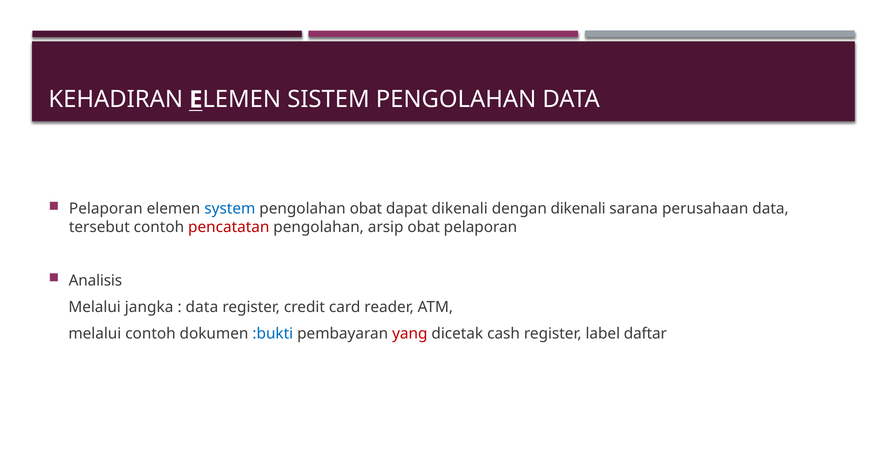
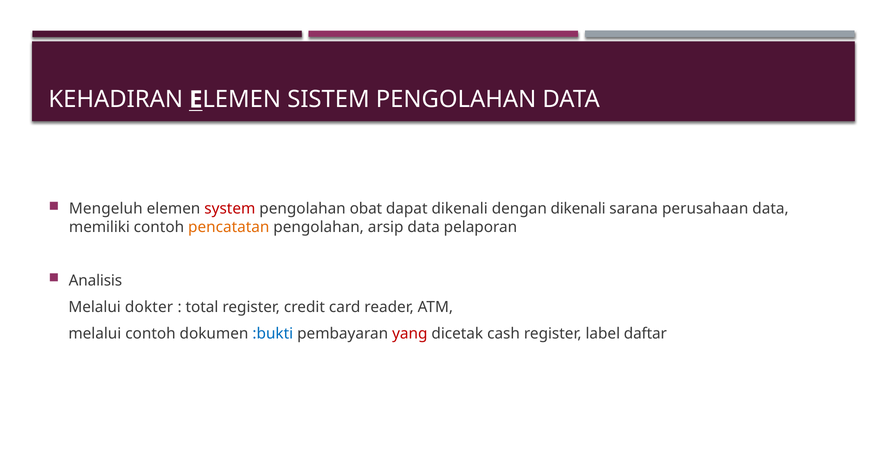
Pelaporan at (106, 208): Pelaporan -> Mengeluh
system colour: blue -> red
tersebut: tersebut -> memiliki
pencatatan colour: red -> orange
arsip obat: obat -> data
jangka: jangka -> dokter
data at (202, 307): data -> total
